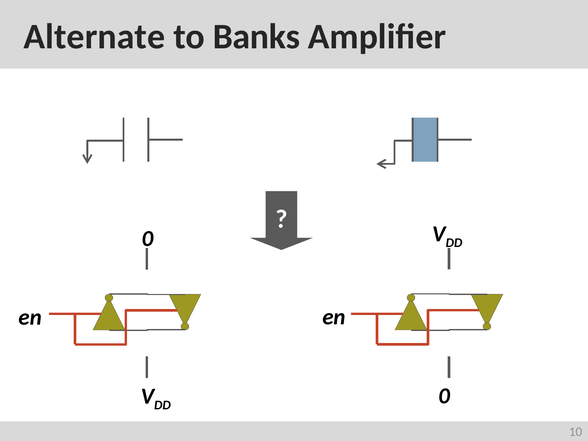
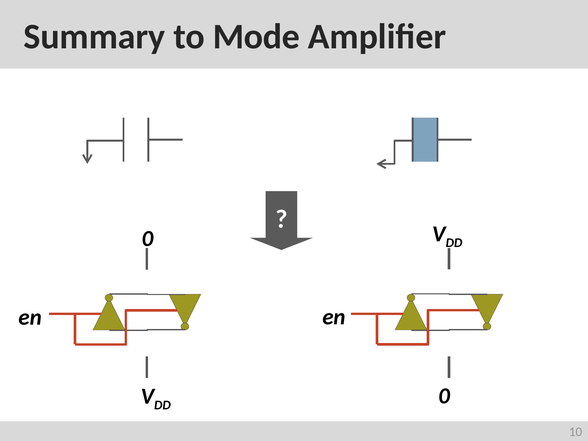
Alternate: Alternate -> Summary
Banks: Banks -> Mode
